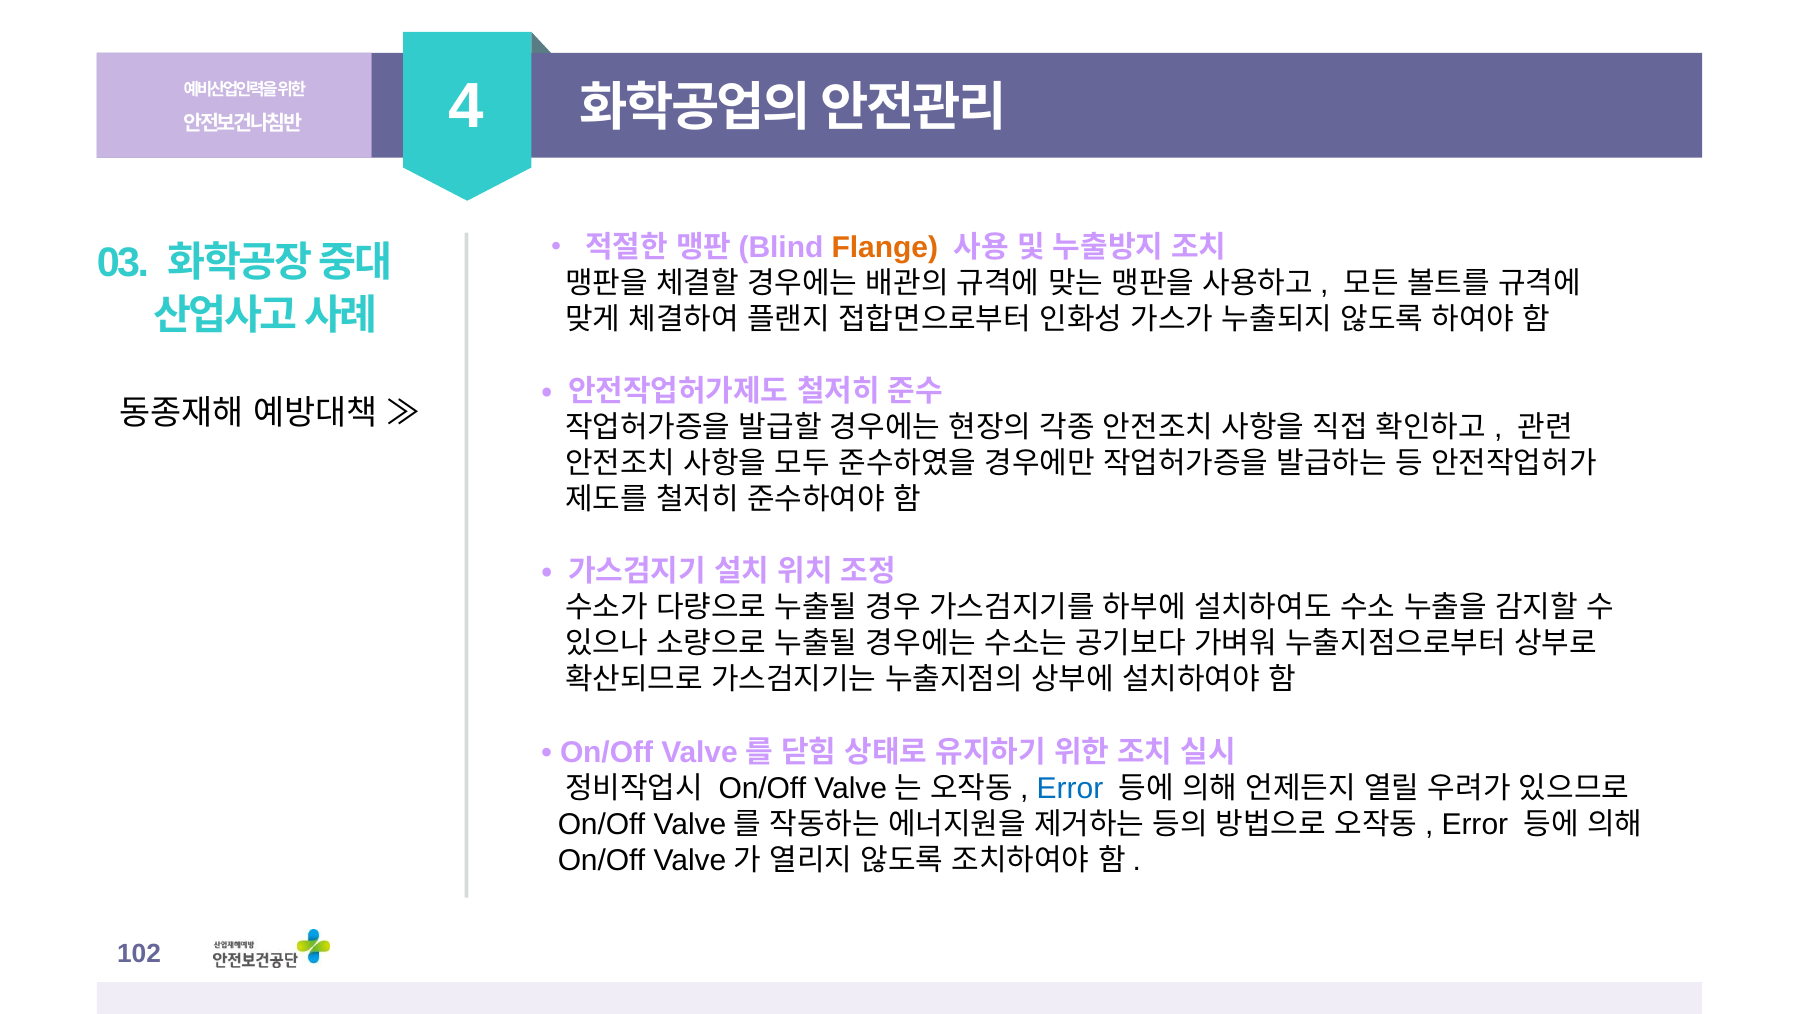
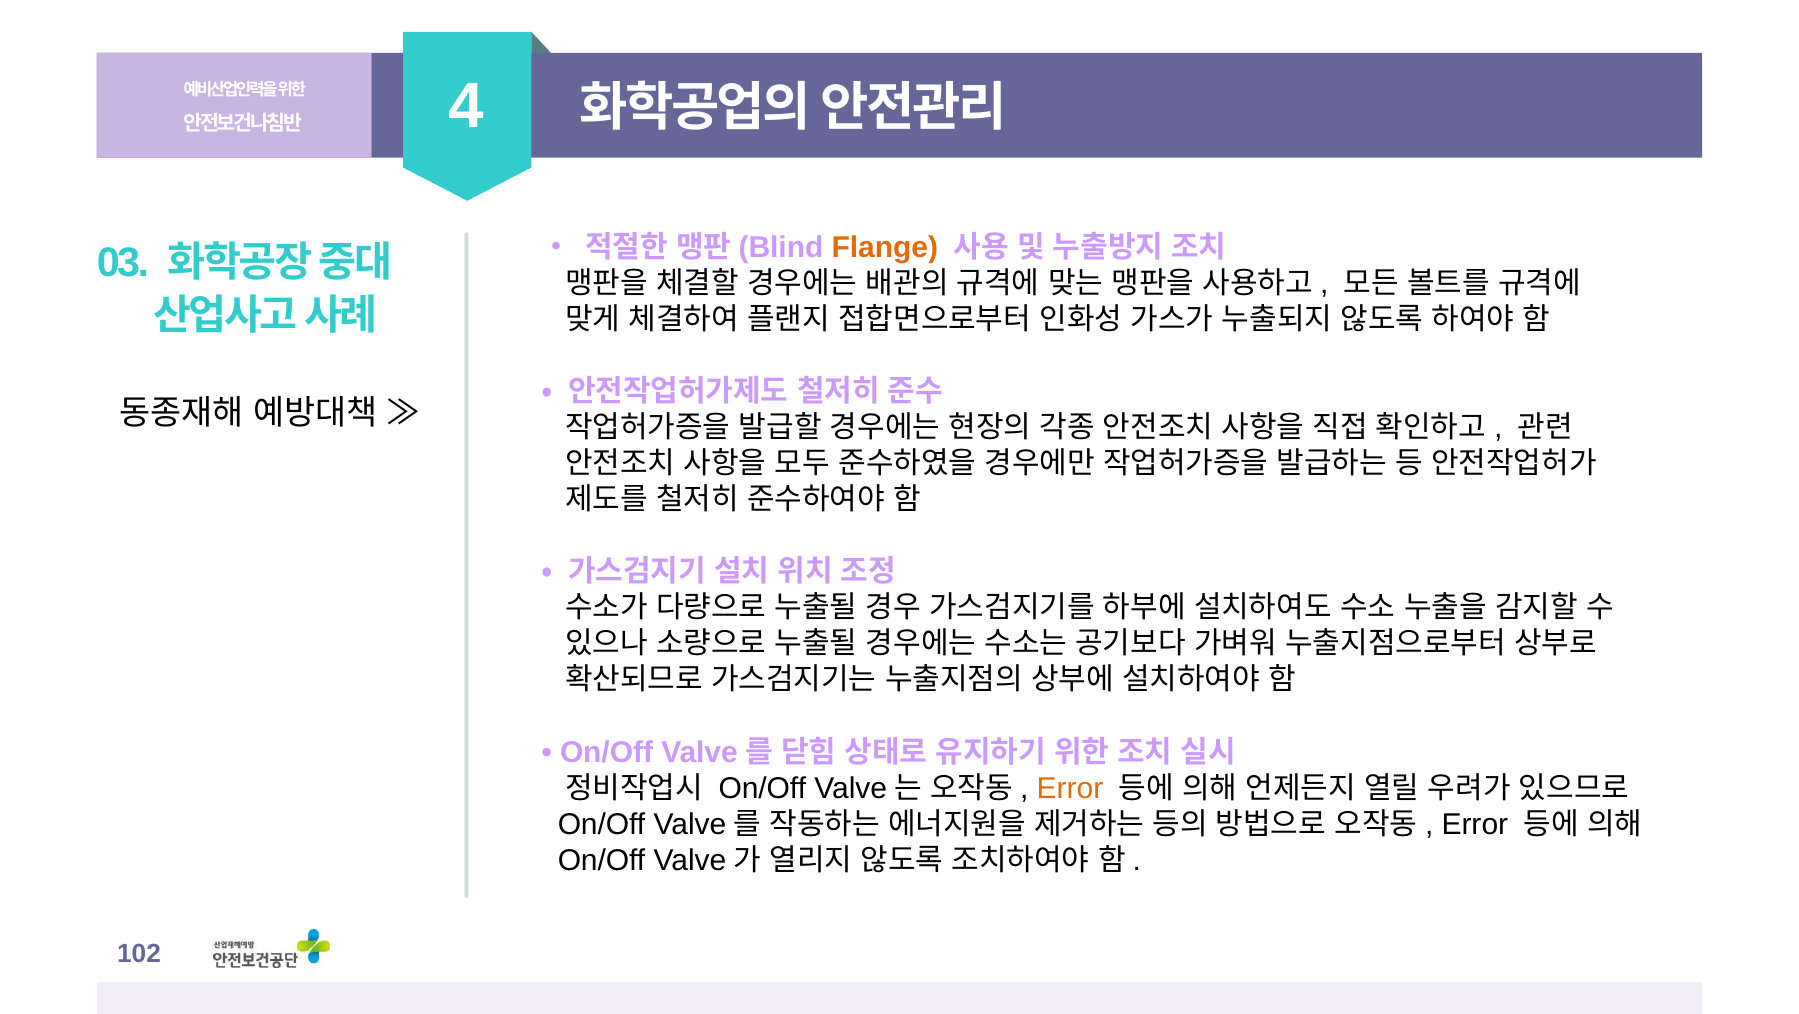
Error at (1070, 788) colour: blue -> orange
